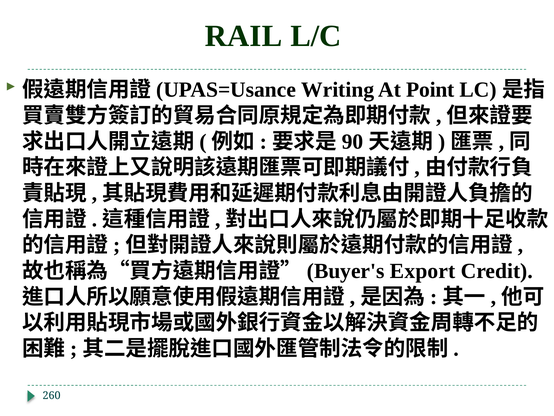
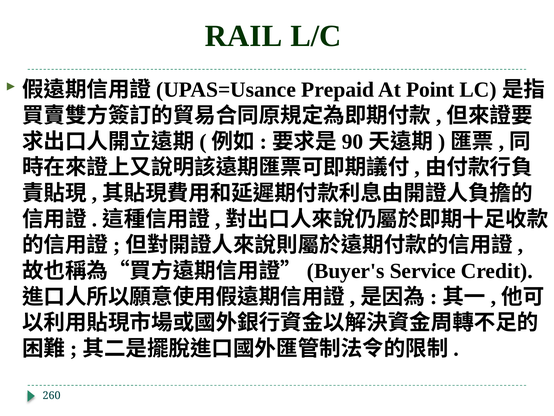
Writing: Writing -> Prepaid
Export: Export -> Service
